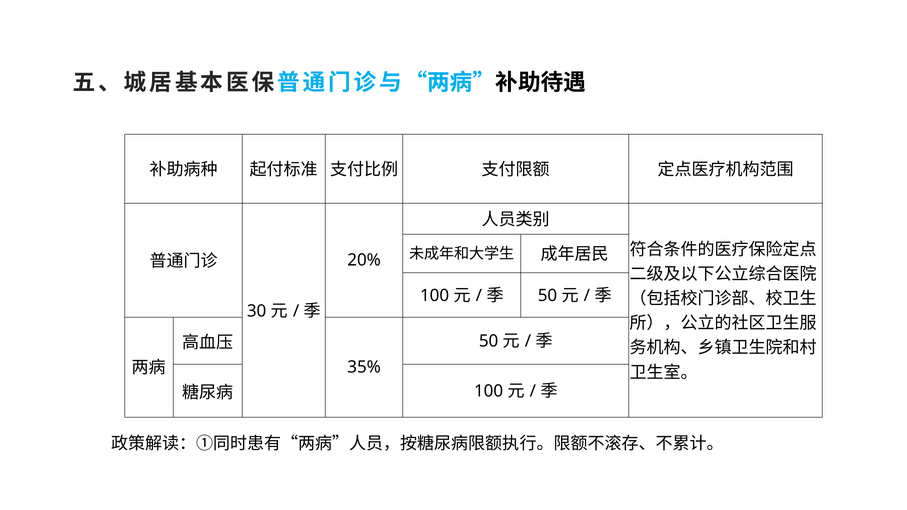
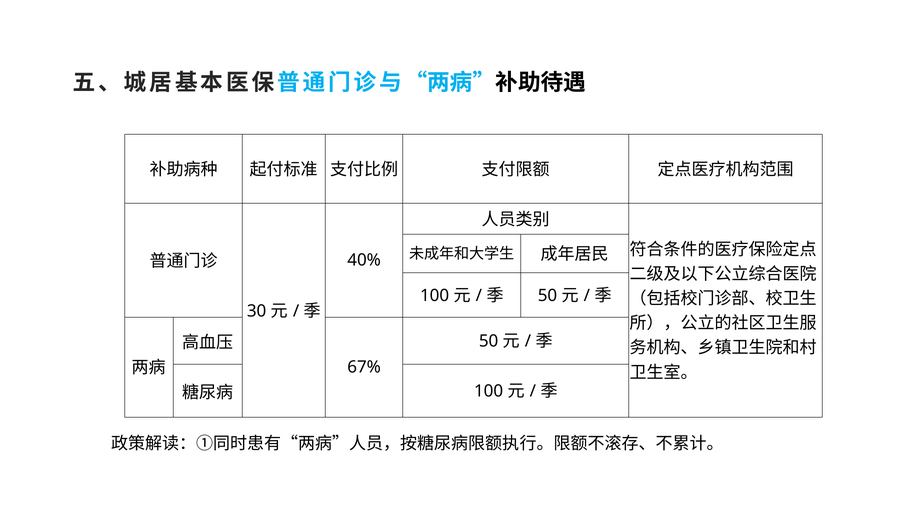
20%: 20% -> 40%
35%: 35% -> 67%
